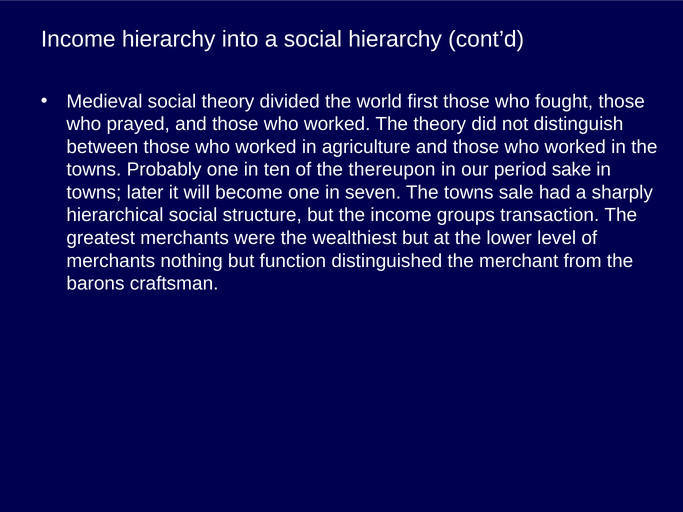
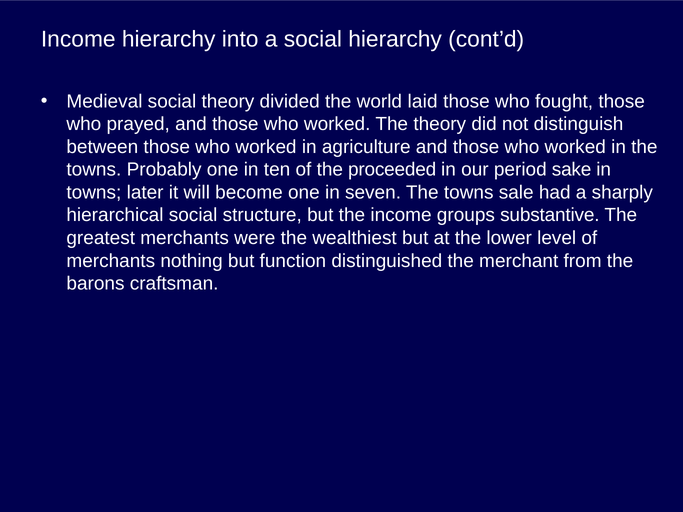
first: first -> laid
thereupon: thereupon -> proceeded
transaction: transaction -> substantive
